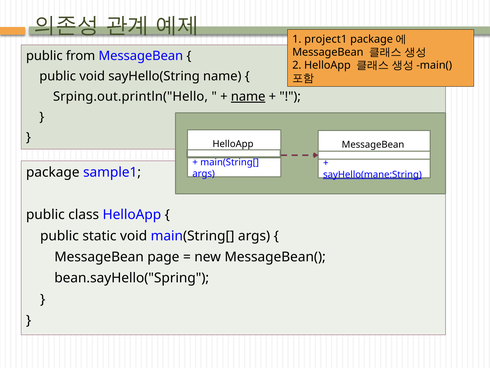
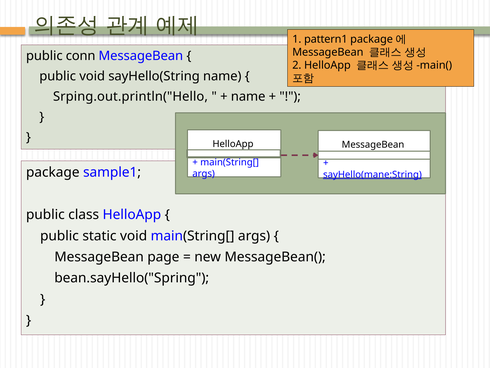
project1: project1 -> pattern1
from: from -> conn
name at (248, 96) underline: present -> none
